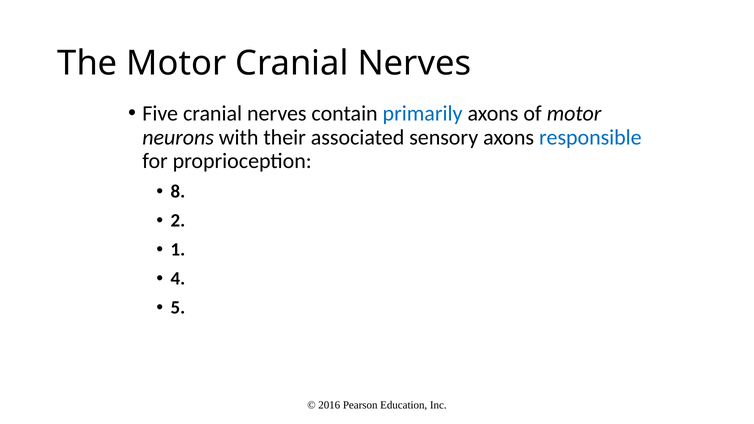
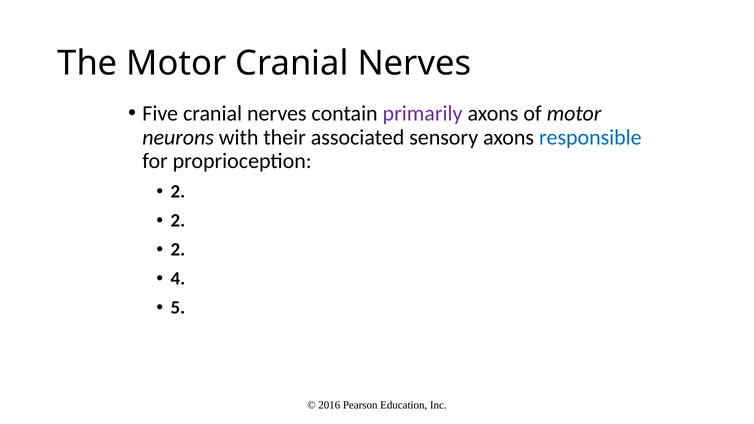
primarily colour: blue -> purple
8 at (178, 192): 8 -> 2
1 at (178, 250): 1 -> 2
